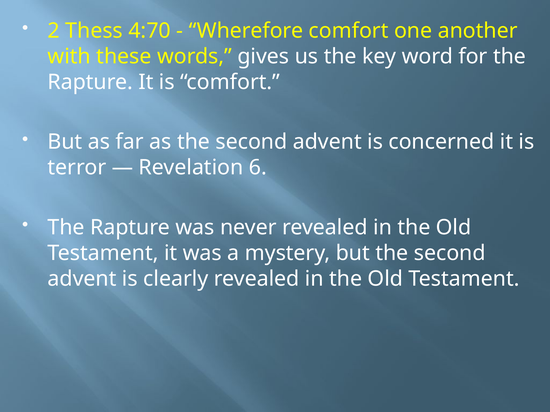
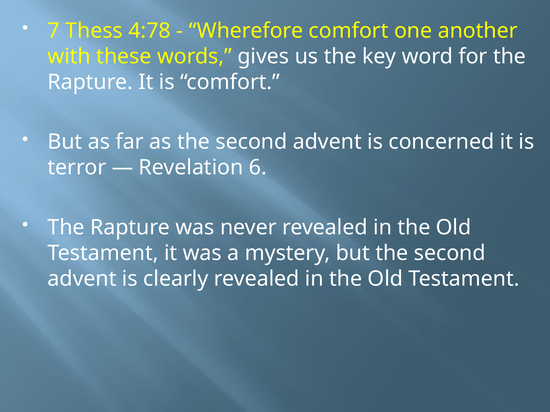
2: 2 -> 7
4:70: 4:70 -> 4:78
